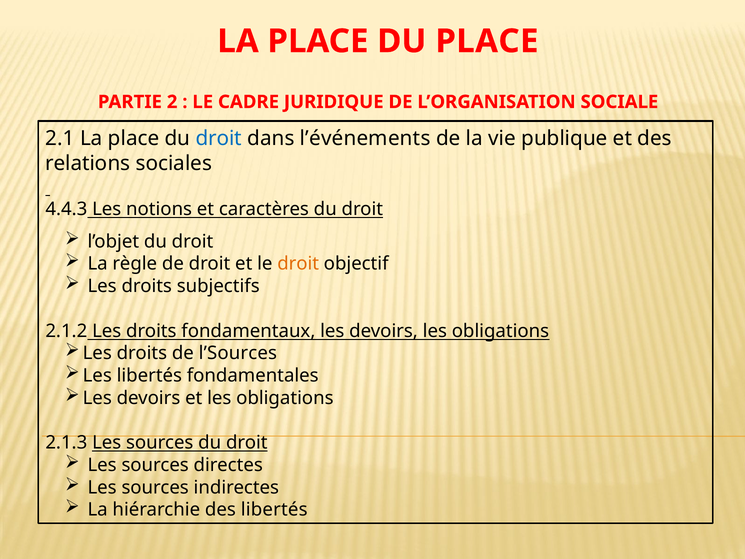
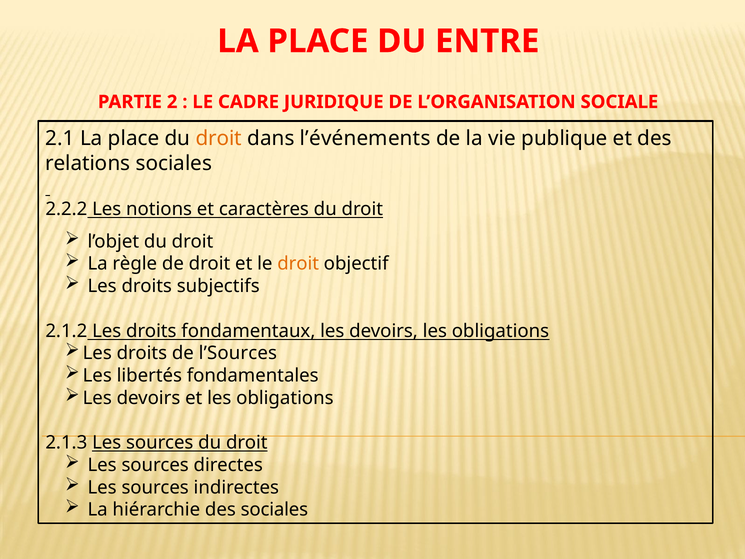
DU PLACE: PLACE -> ENTRE
droit at (219, 138) colour: blue -> orange
4.4.3: 4.4.3 -> 2.2.2
des libertés: libertés -> sociales
